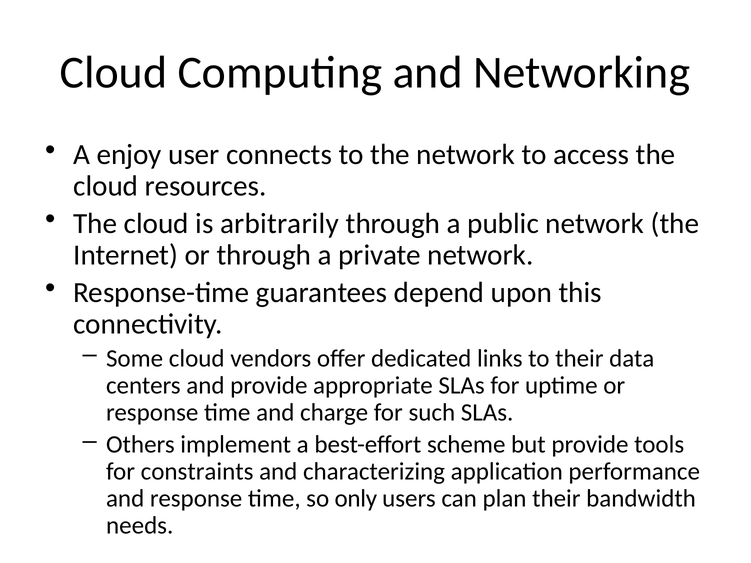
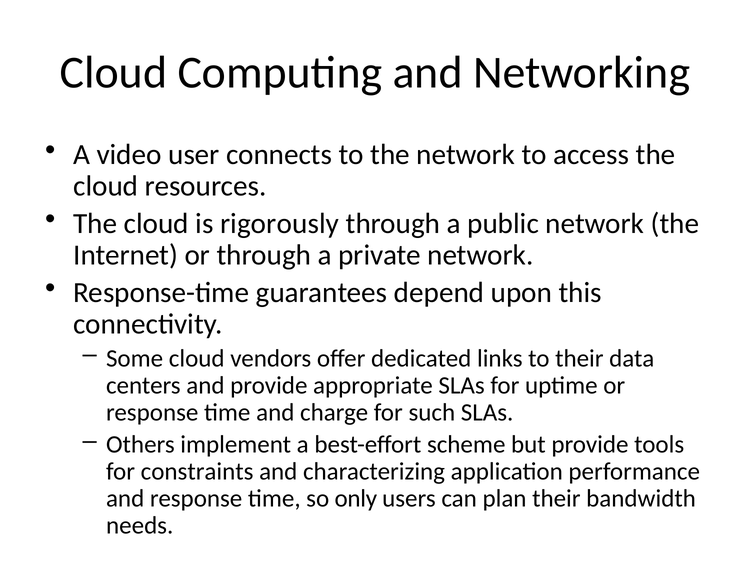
enjoy: enjoy -> video
arbitrarily: arbitrarily -> rigorously
